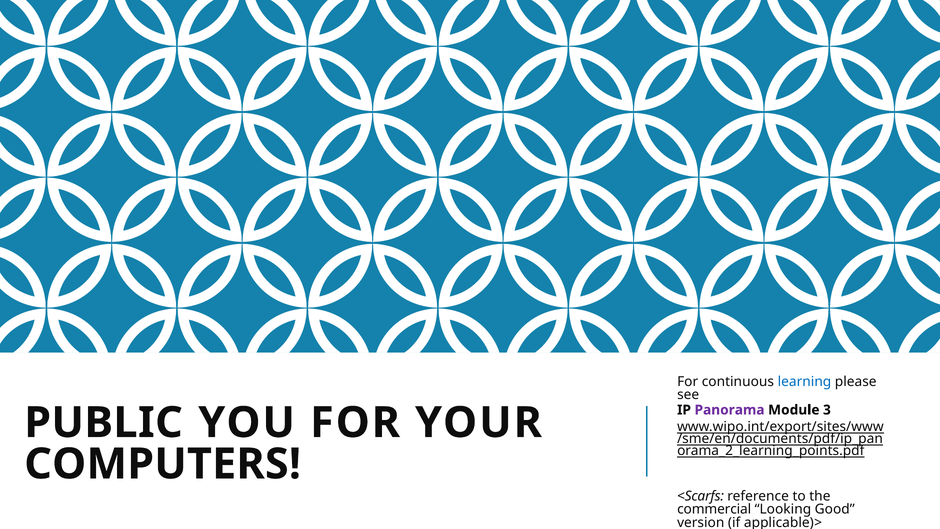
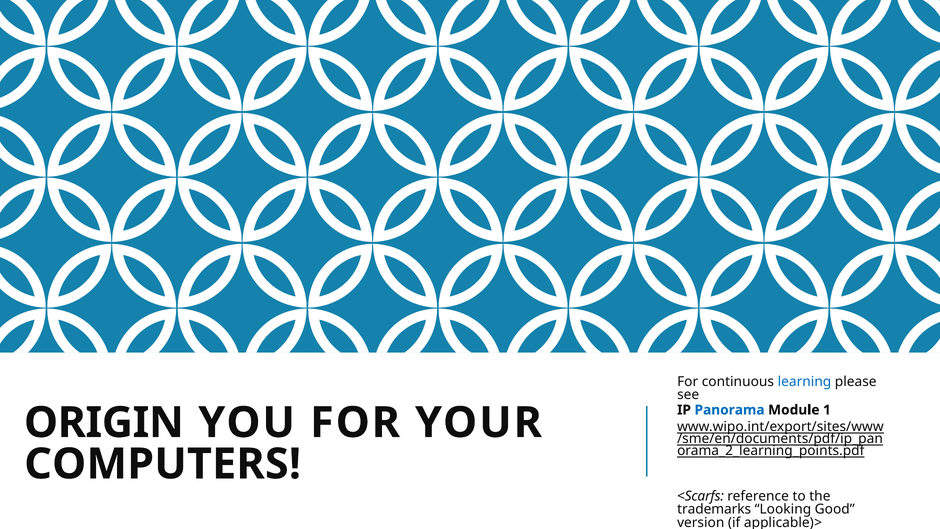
Panorama colour: purple -> blue
3: 3 -> 1
PUBLIC: PUBLIC -> ORIGIN
commercial: commercial -> trademarks
